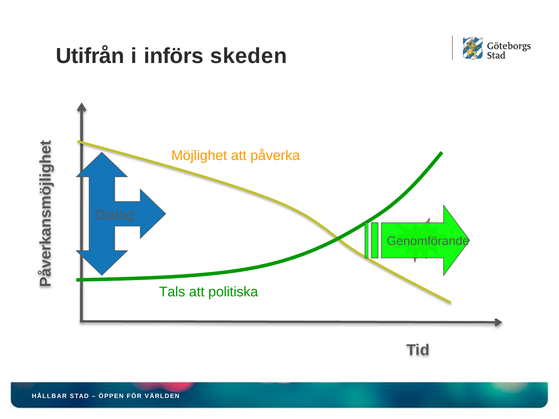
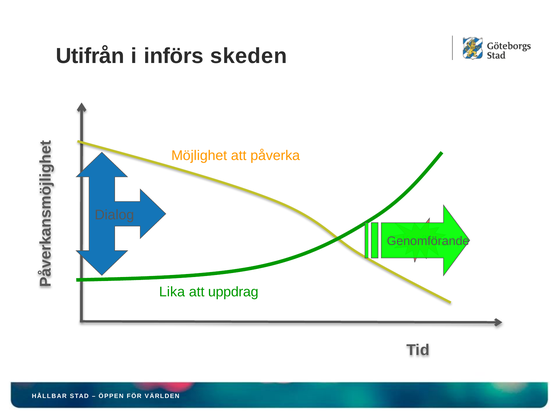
Tals: Tals -> Lika
politiska: politiska -> uppdrag
